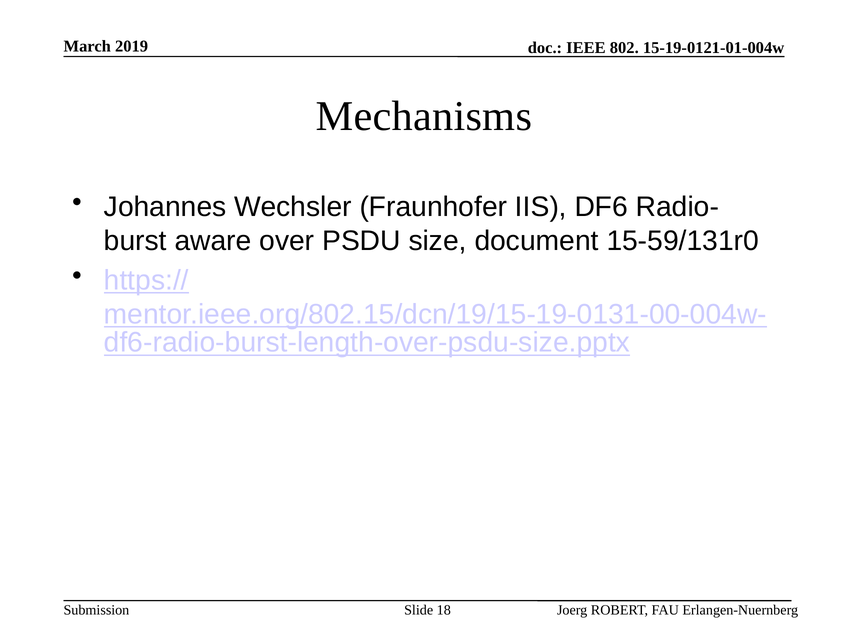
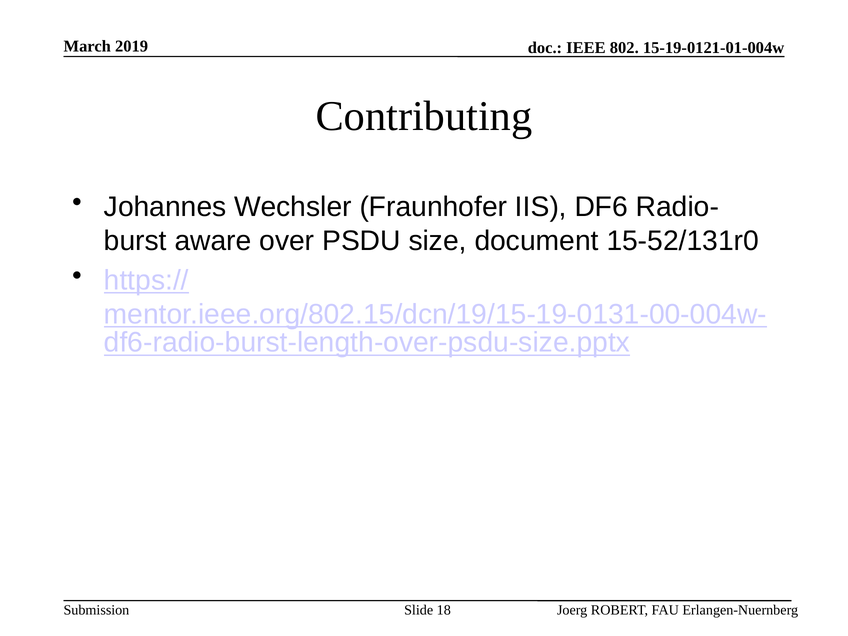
Mechanisms: Mechanisms -> Contributing
15-59/131r0: 15-59/131r0 -> 15-52/131r0
